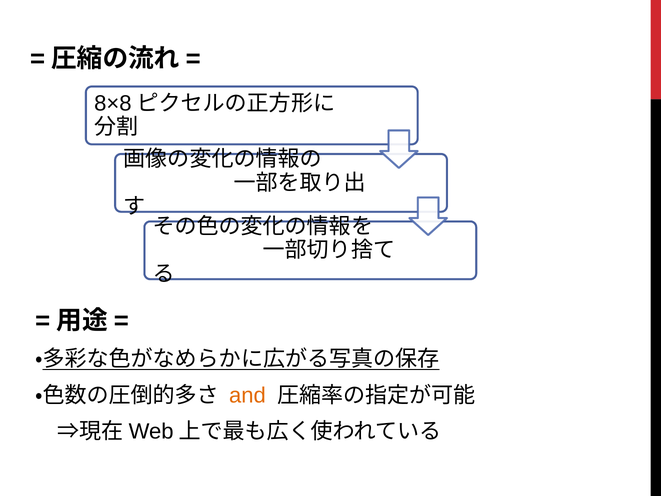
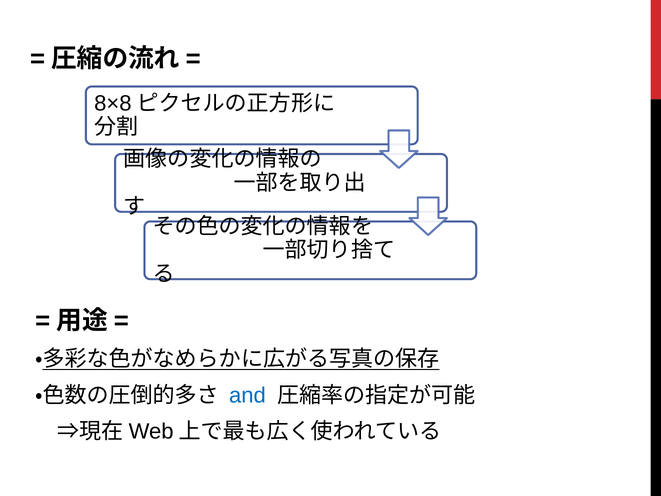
and colour: orange -> blue
